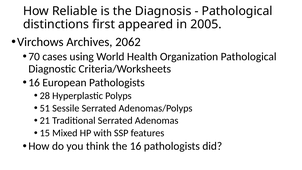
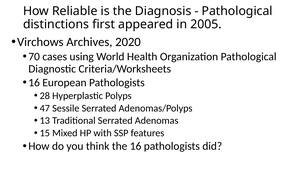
2062: 2062 -> 2020
51: 51 -> 47
21: 21 -> 13
